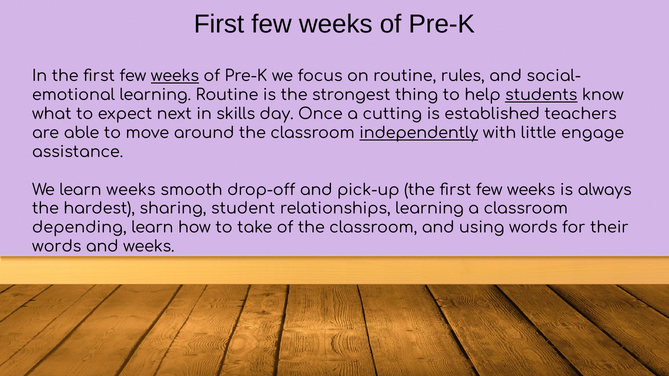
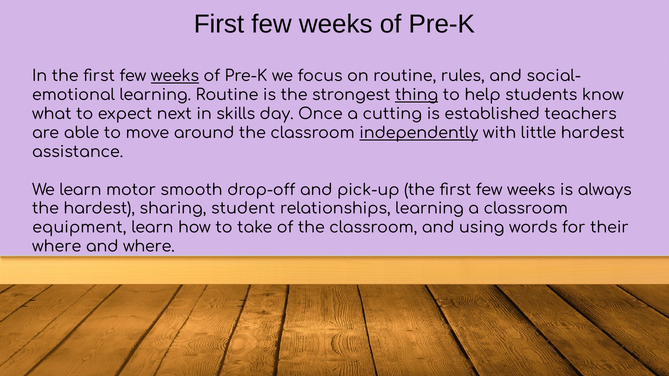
thing underline: none -> present
students underline: present -> none
little engage: engage -> hardest
learn weeks: weeks -> motor
depending: depending -> equipment
words at (57, 247): words -> where
and weeks: weeks -> where
